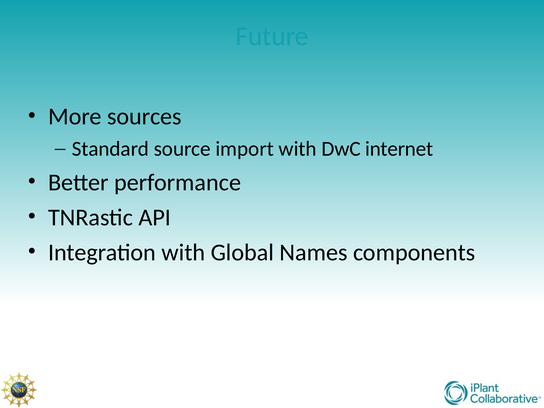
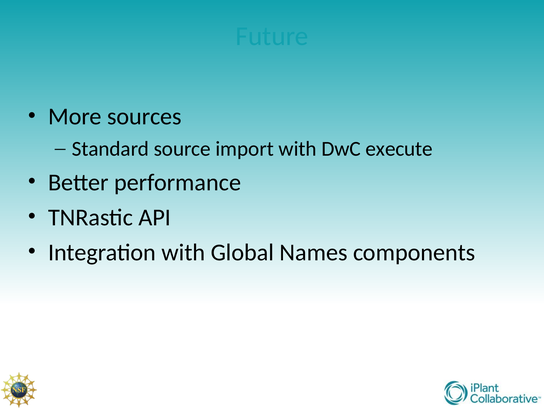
internet: internet -> execute
